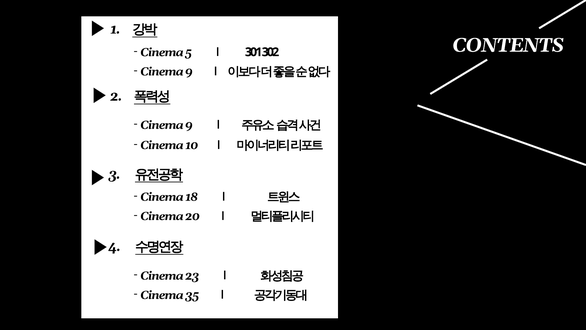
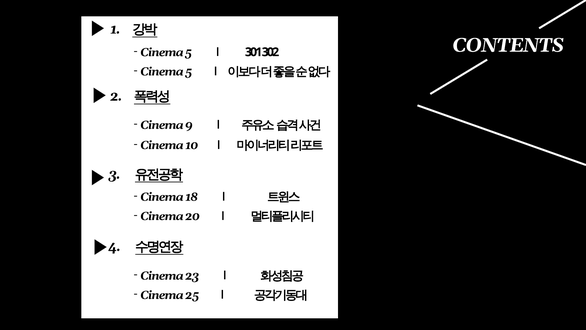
9 at (189, 72): 9 -> 5
35: 35 -> 25
